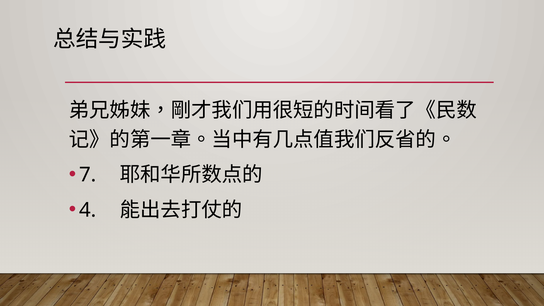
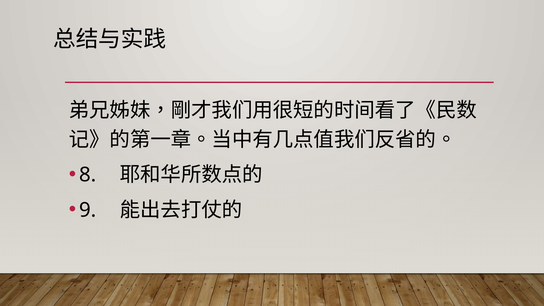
7: 7 -> 8
4: 4 -> 9
